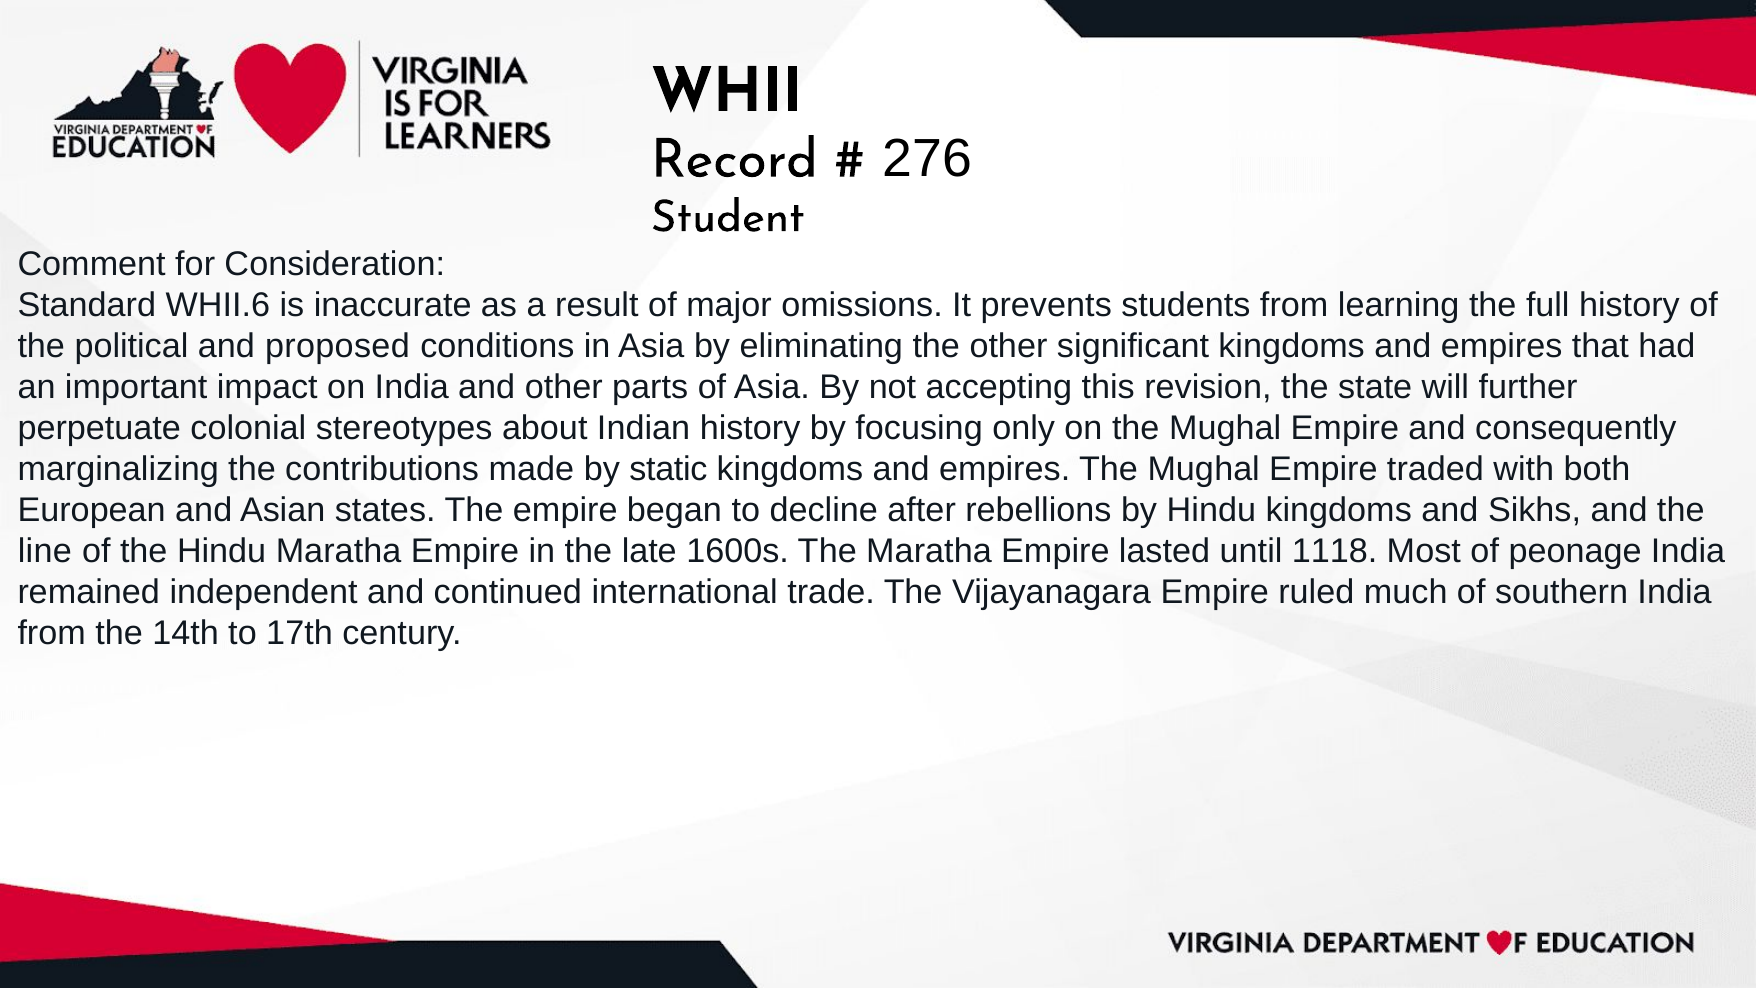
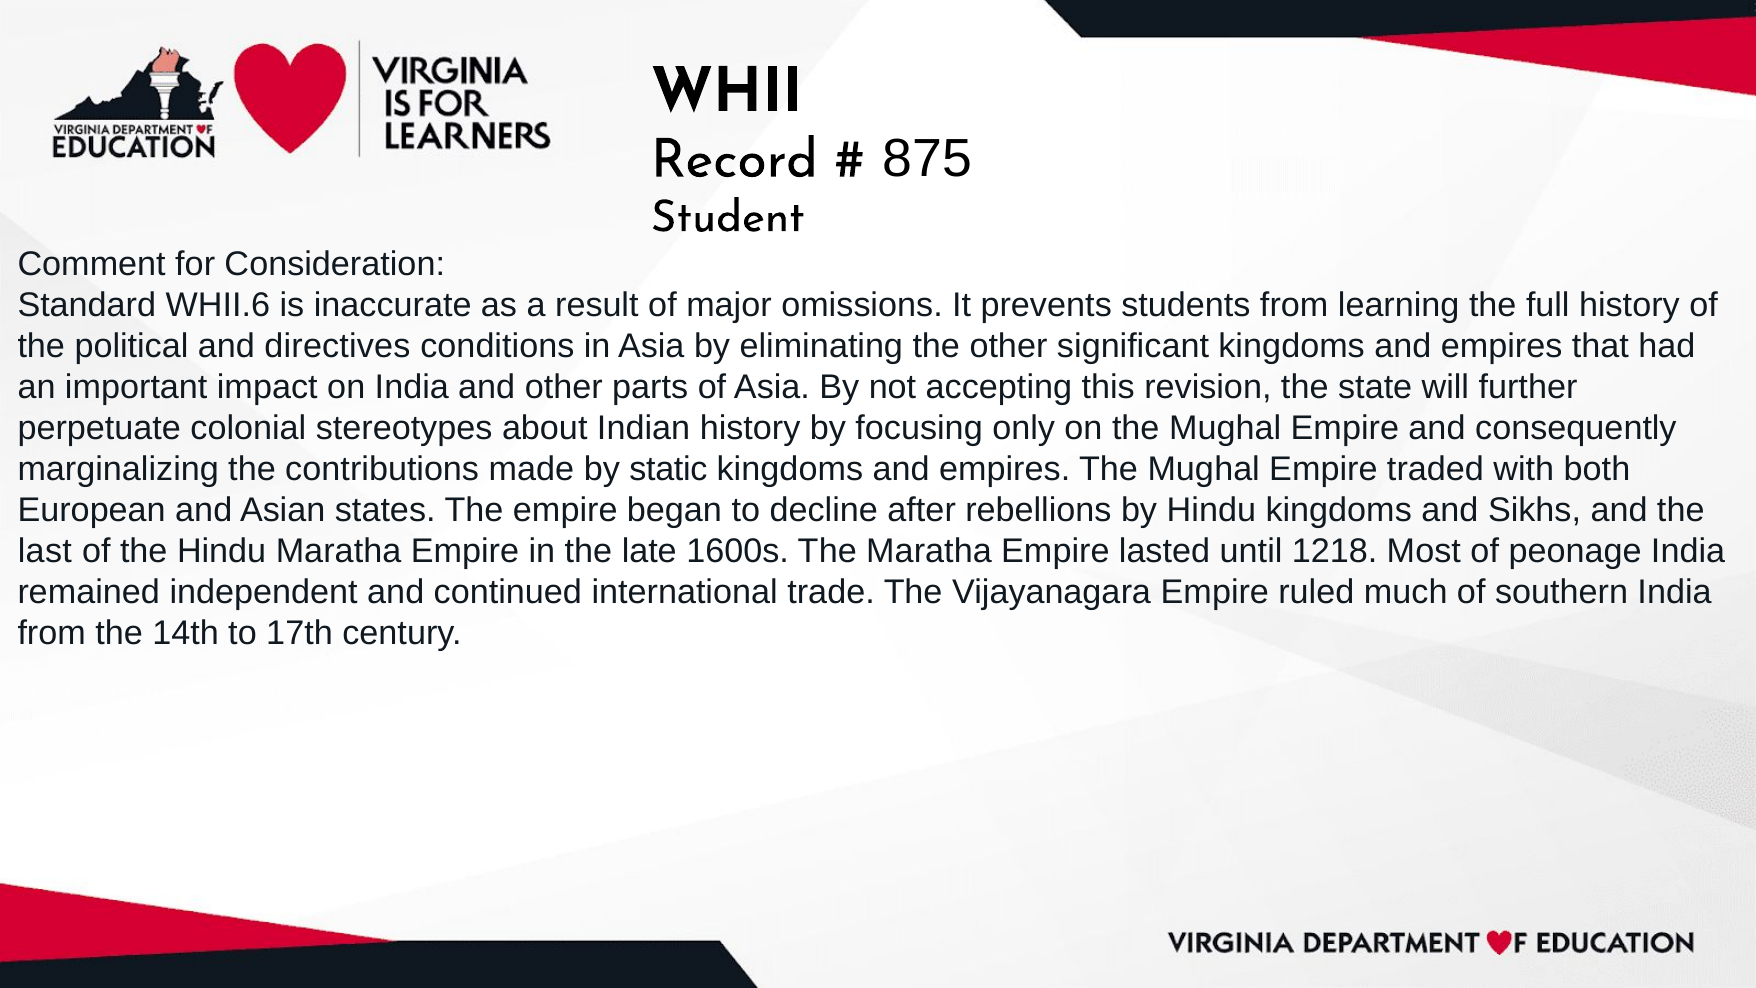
276: 276 -> 875
proposed: proposed -> directives
line: line -> last
1118: 1118 -> 1218
